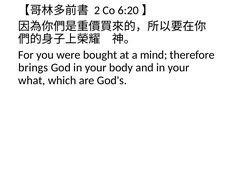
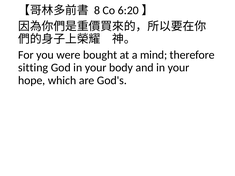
2: 2 -> 8
brings: brings -> sitting
what: what -> hope
